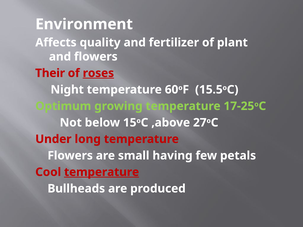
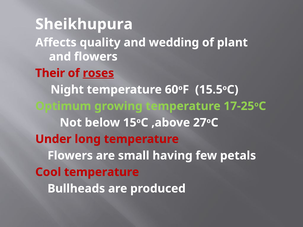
Environment: Environment -> Sheikhupura
fertilizer: fertilizer -> wedding
temperature at (102, 172) underline: present -> none
